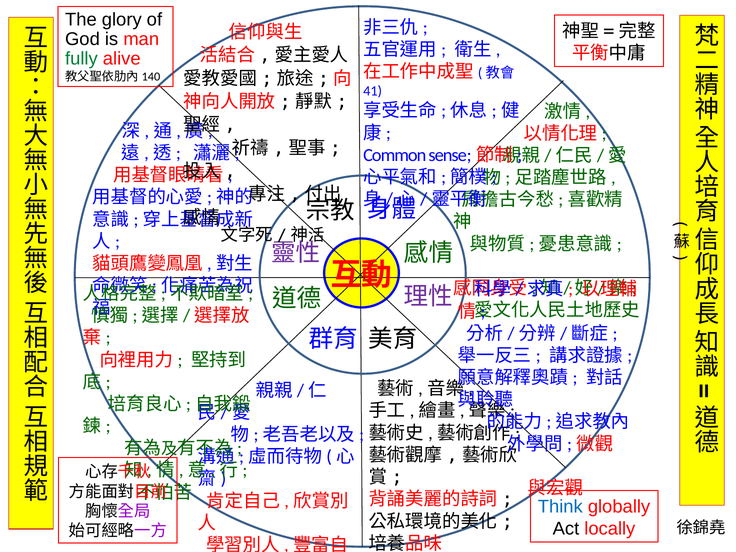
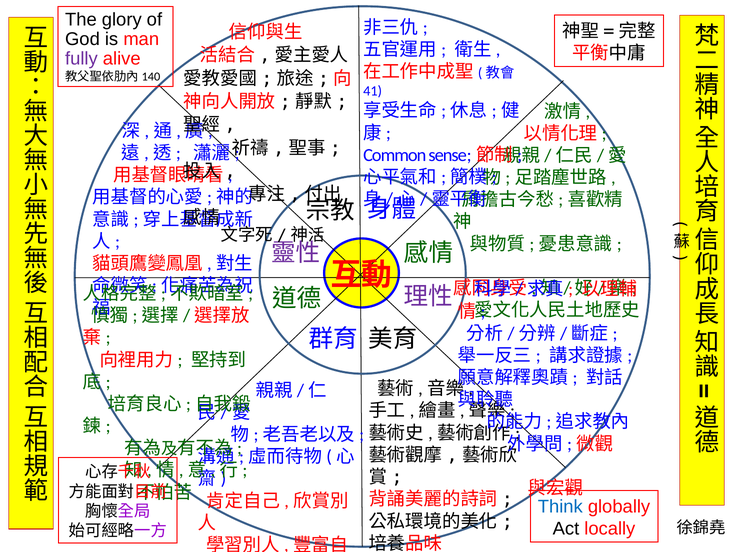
fully colour: green -> purple
